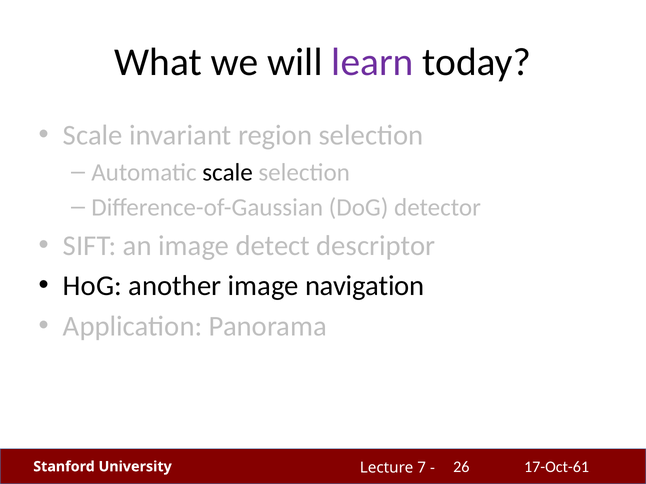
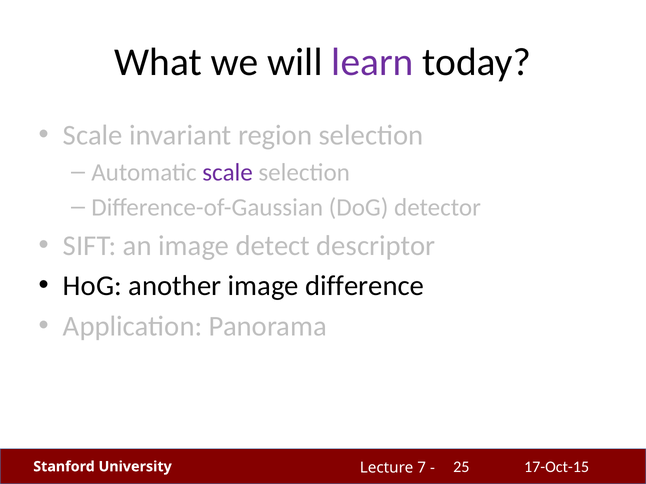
scale at (228, 173) colour: black -> purple
navigation: navigation -> difference
17-Oct-61: 17-Oct-61 -> 17-Oct-15
26: 26 -> 25
